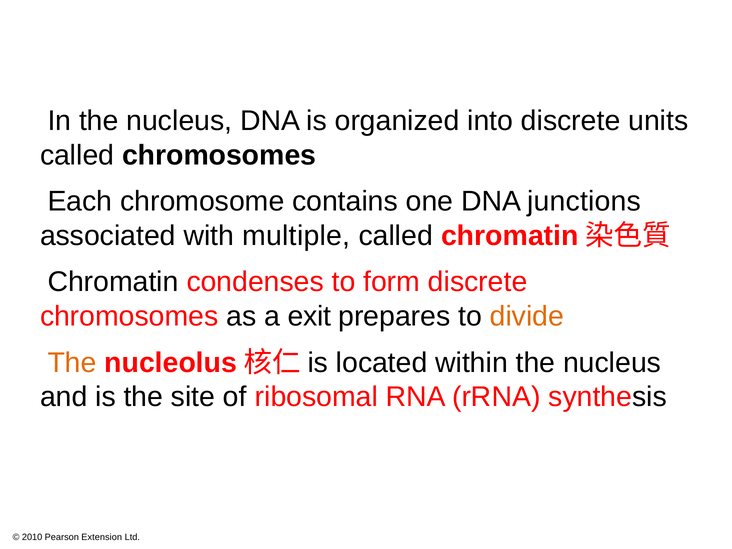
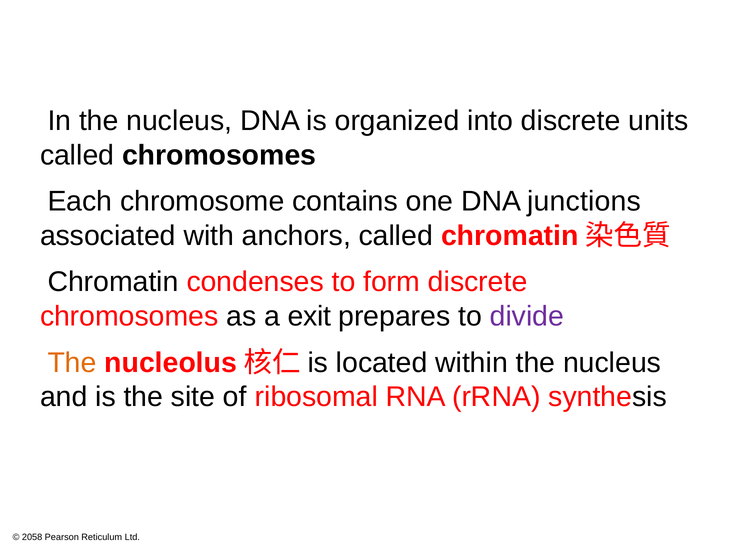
multiple: multiple -> anchors
divide colour: orange -> purple
2010: 2010 -> 2058
Extension: Extension -> Reticulum
